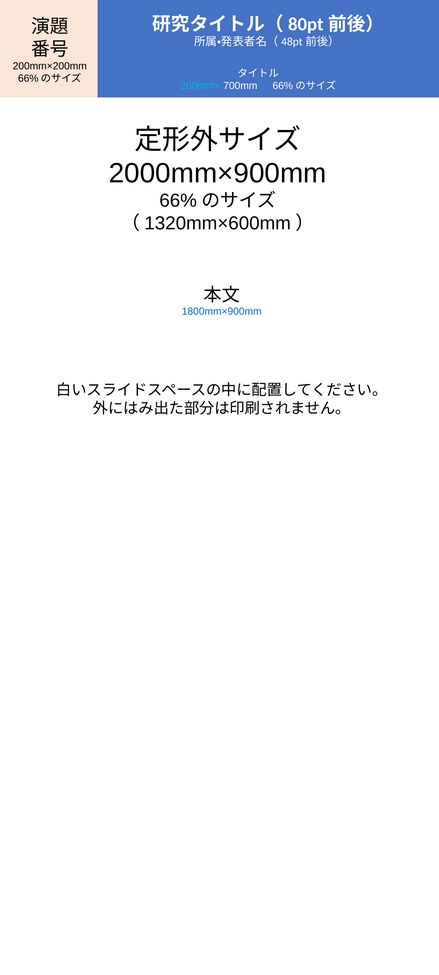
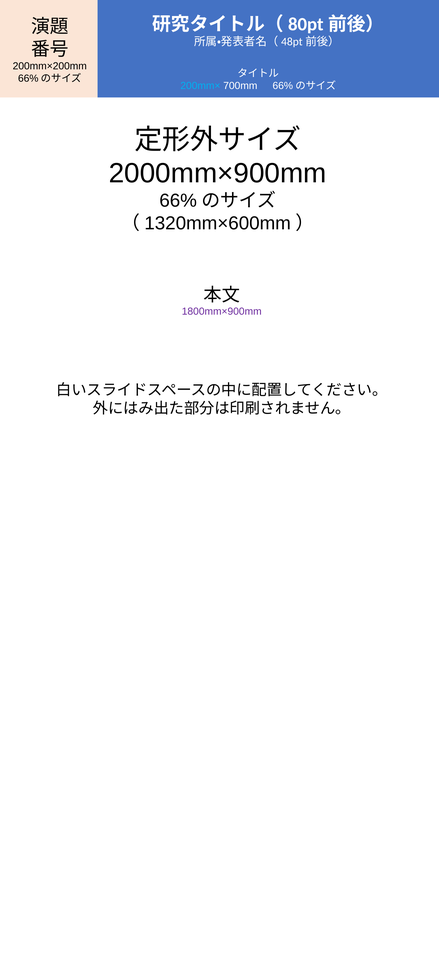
1800mm×900mm colour: blue -> purple
